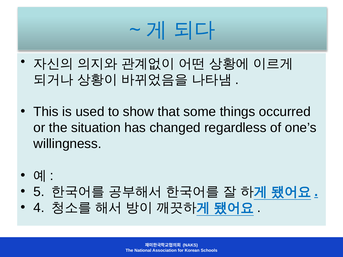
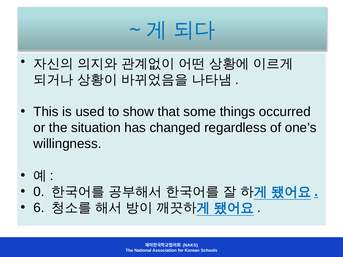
5: 5 -> 0
4: 4 -> 6
